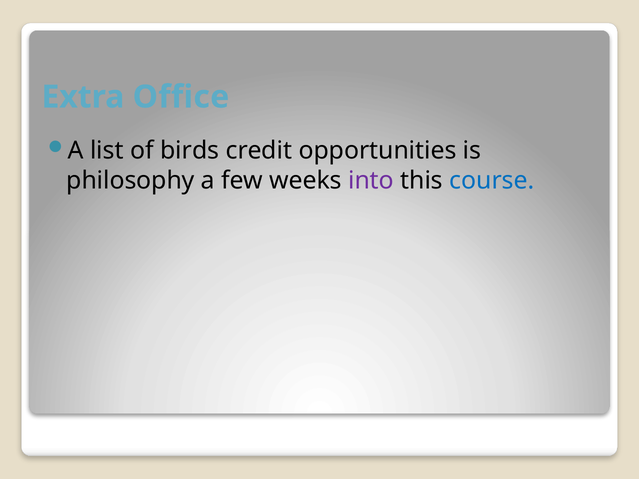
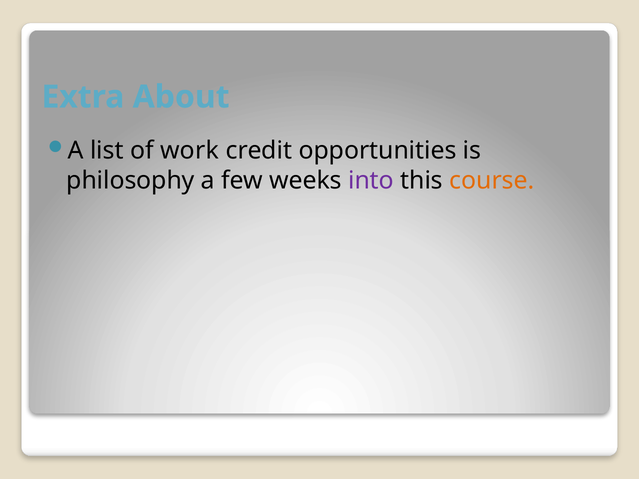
Office: Office -> About
birds: birds -> work
course colour: blue -> orange
